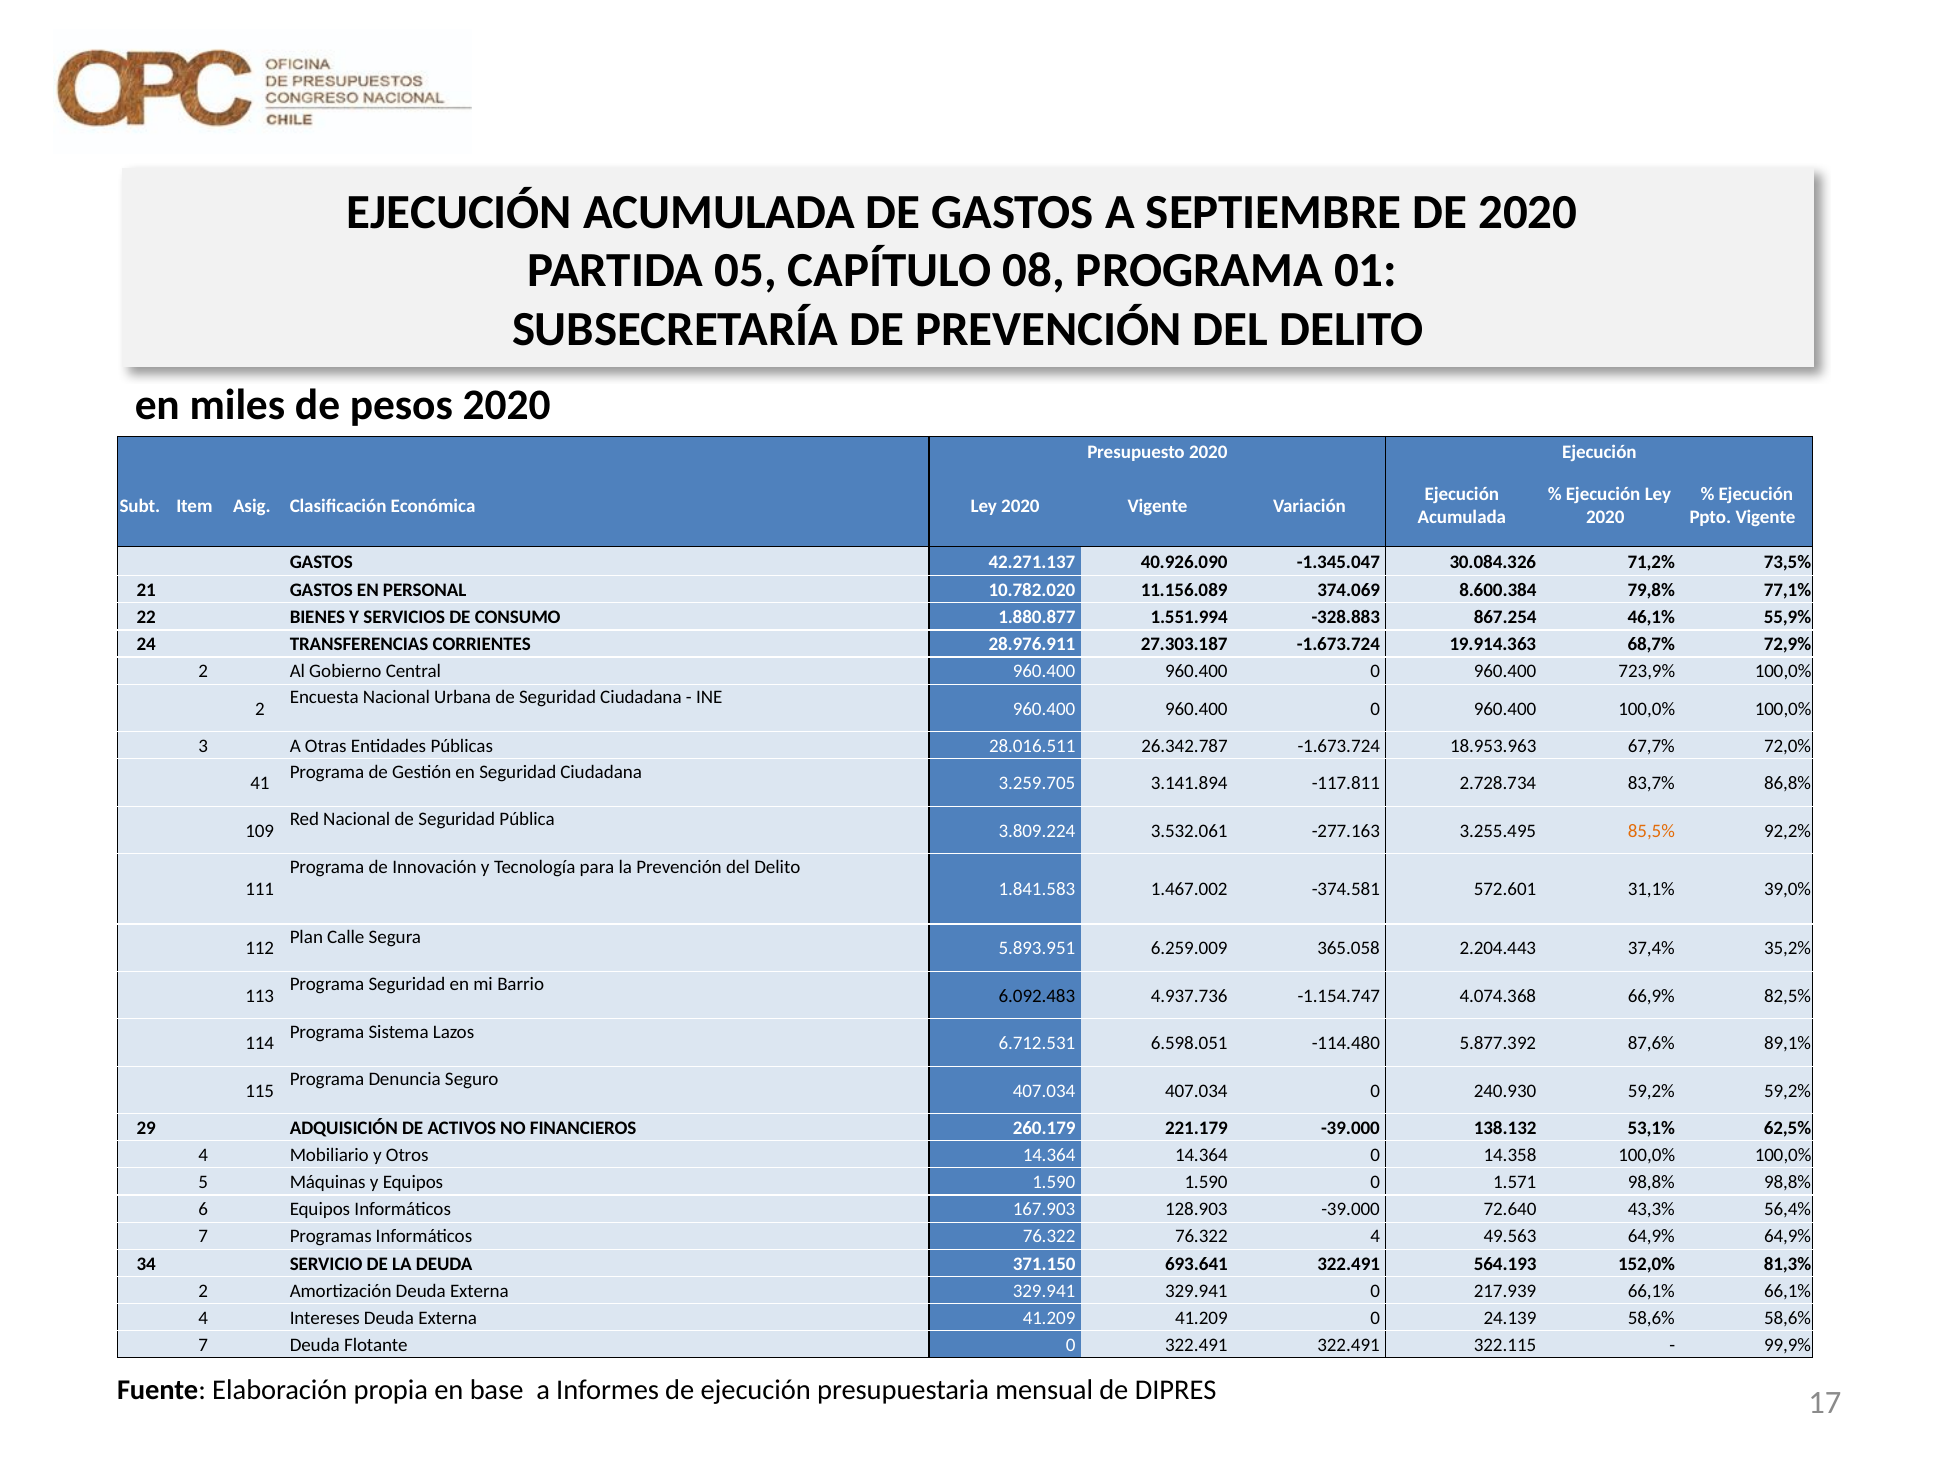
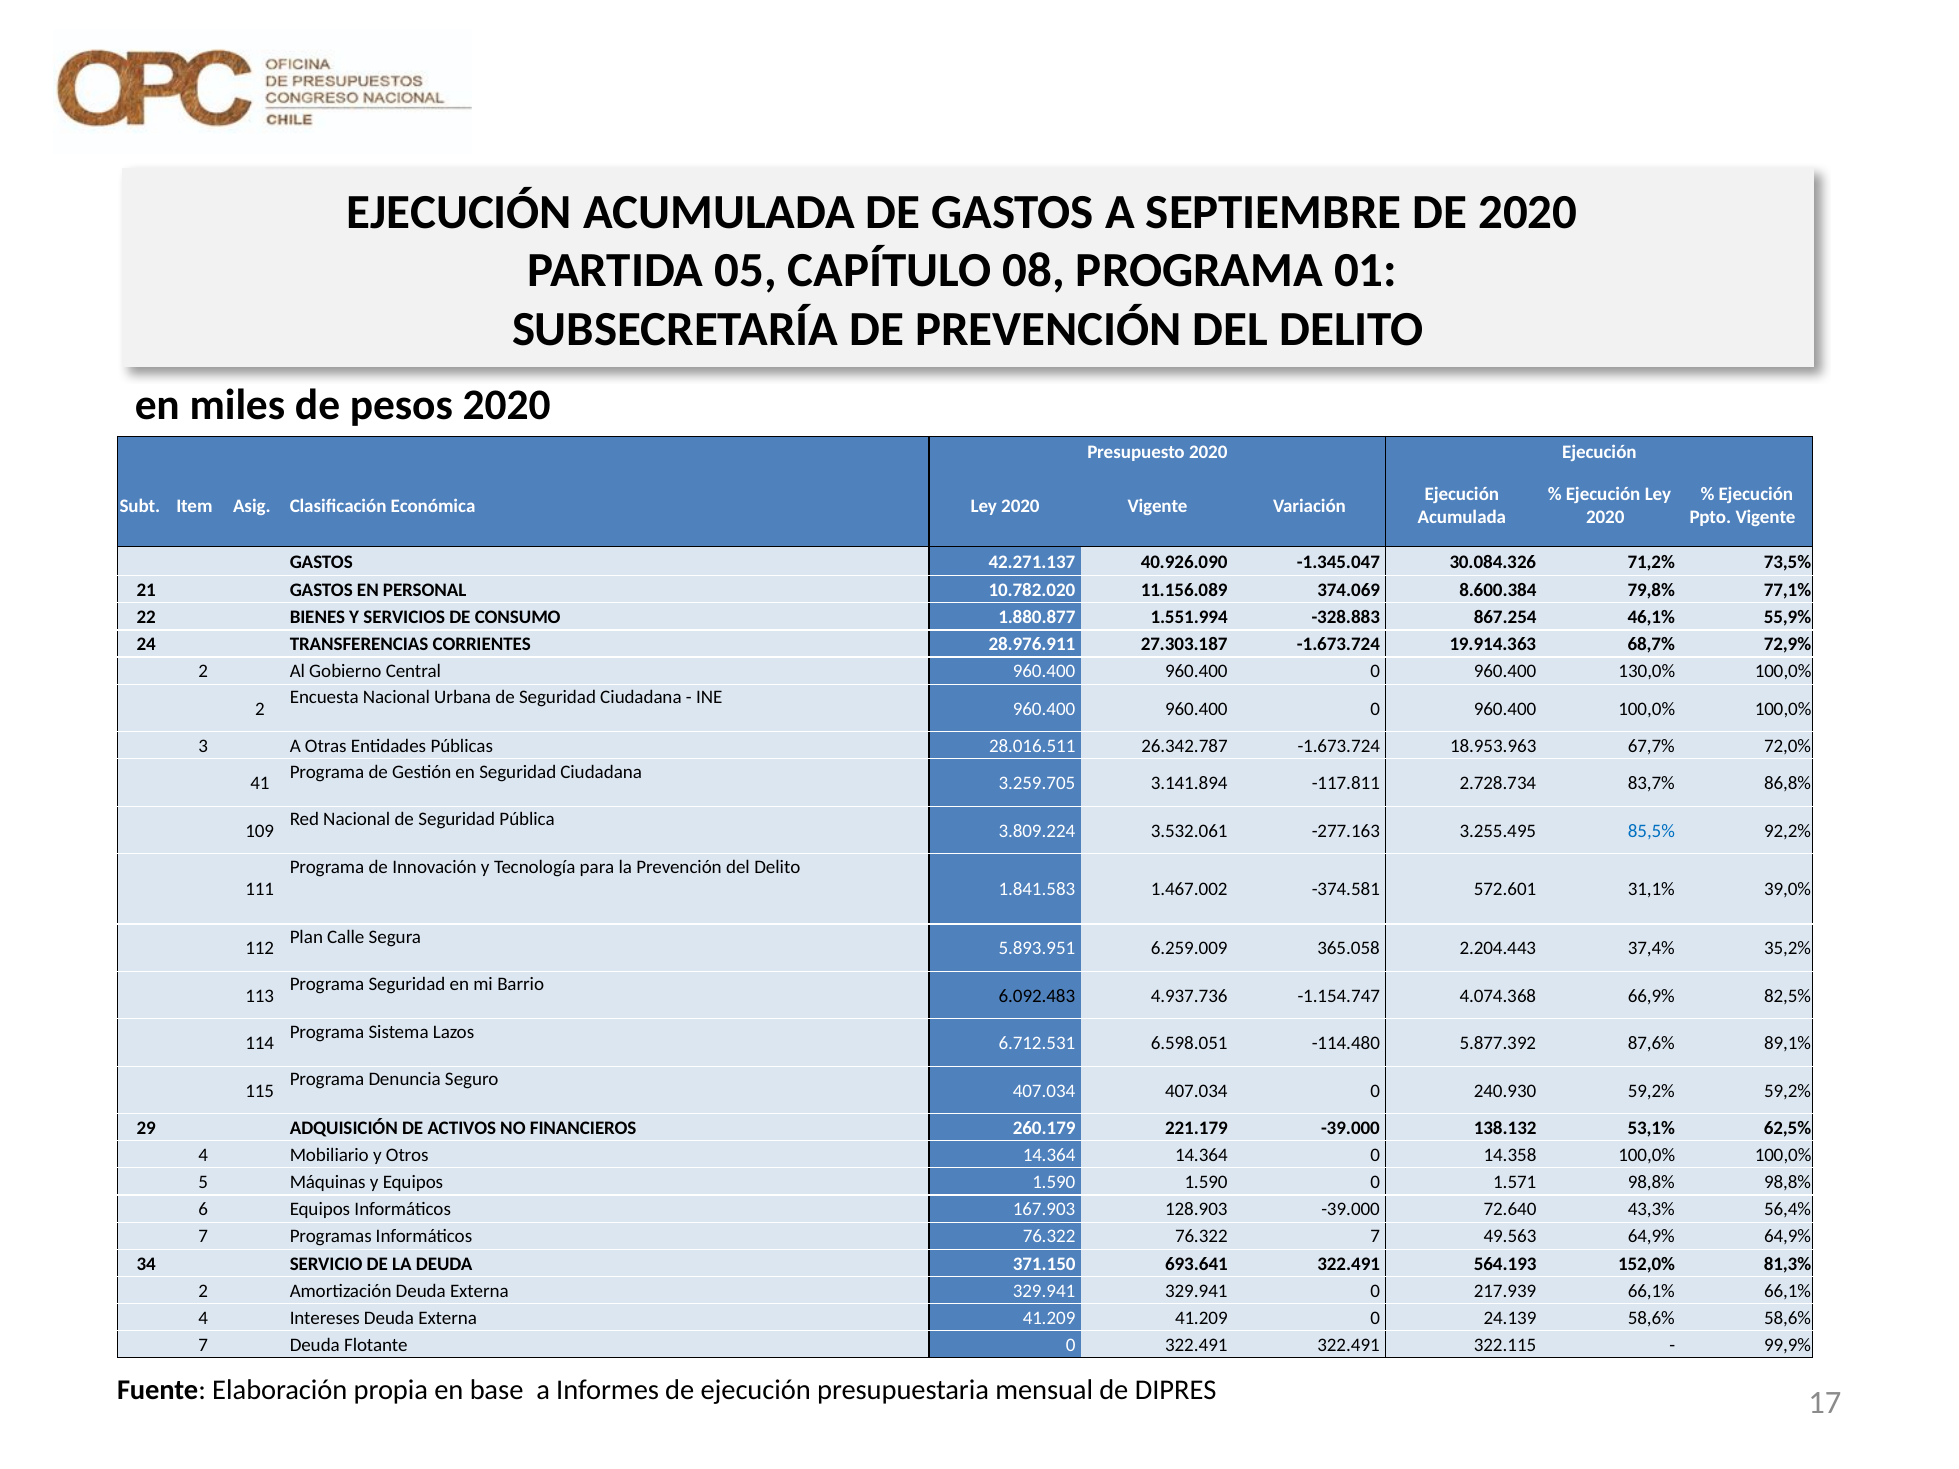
723,9%: 723,9% -> 130,0%
85,5% colour: orange -> blue
76.322 4: 4 -> 7
